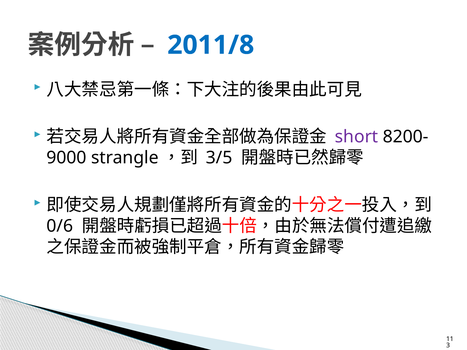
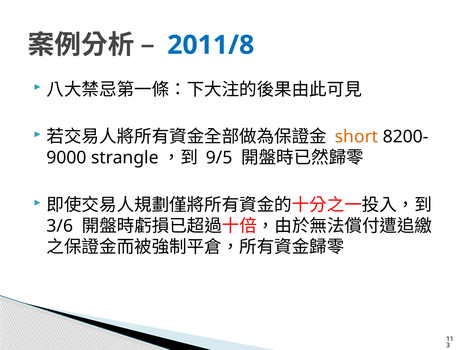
short colour: purple -> orange
3/5: 3/5 -> 9/5
0/6: 0/6 -> 3/6
